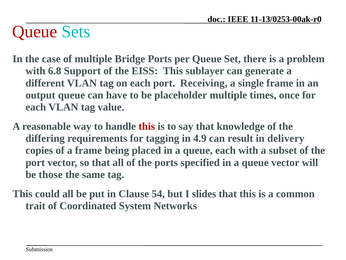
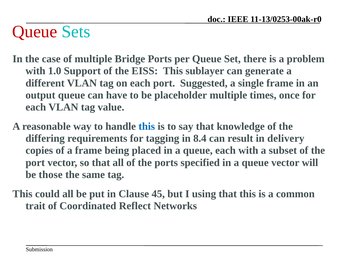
6.8: 6.8 -> 1.0
Receiving: Receiving -> Suggested
this at (147, 126) colour: red -> blue
4.9: 4.9 -> 8.4
54: 54 -> 45
slides: slides -> using
System: System -> Reflect
